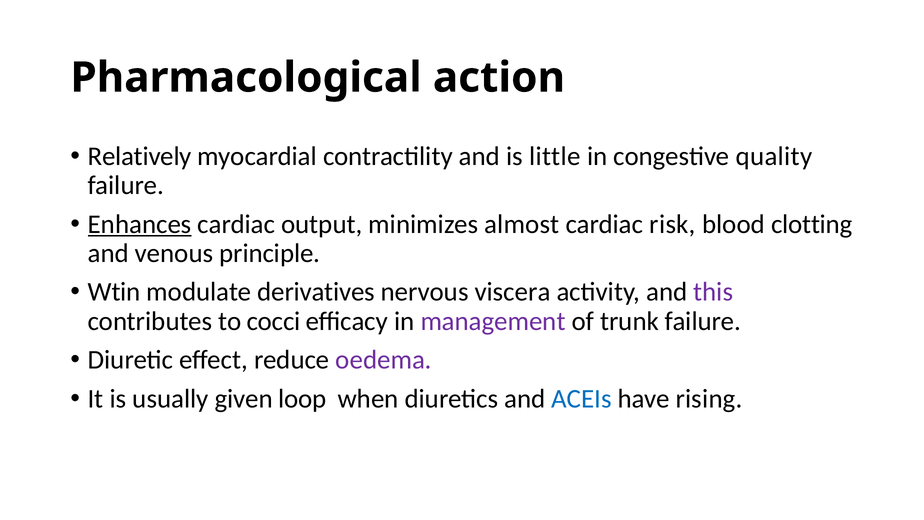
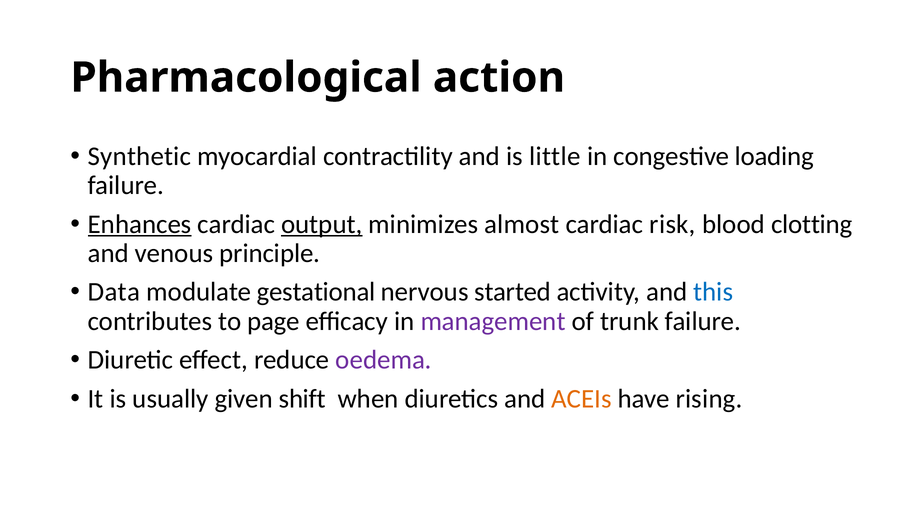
Relatively: Relatively -> Synthetic
quality: quality -> loading
output underline: none -> present
Wtin: Wtin -> Data
derivatives: derivatives -> gestational
viscera: viscera -> started
this colour: purple -> blue
cocci: cocci -> page
loop: loop -> shift
ACEIs colour: blue -> orange
